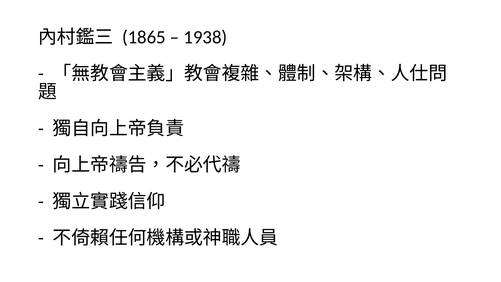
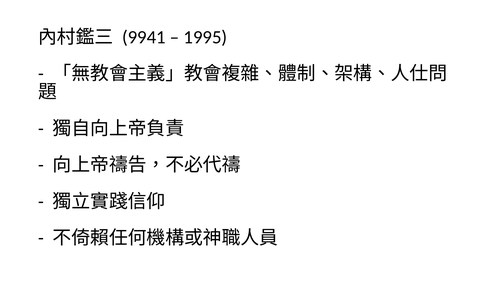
1865: 1865 -> 9941
1938: 1938 -> 1995
